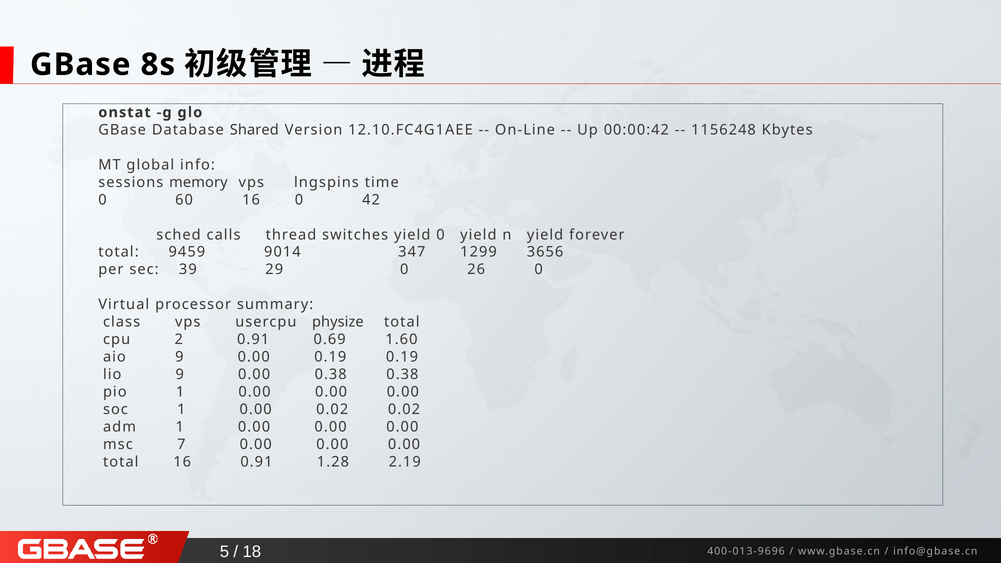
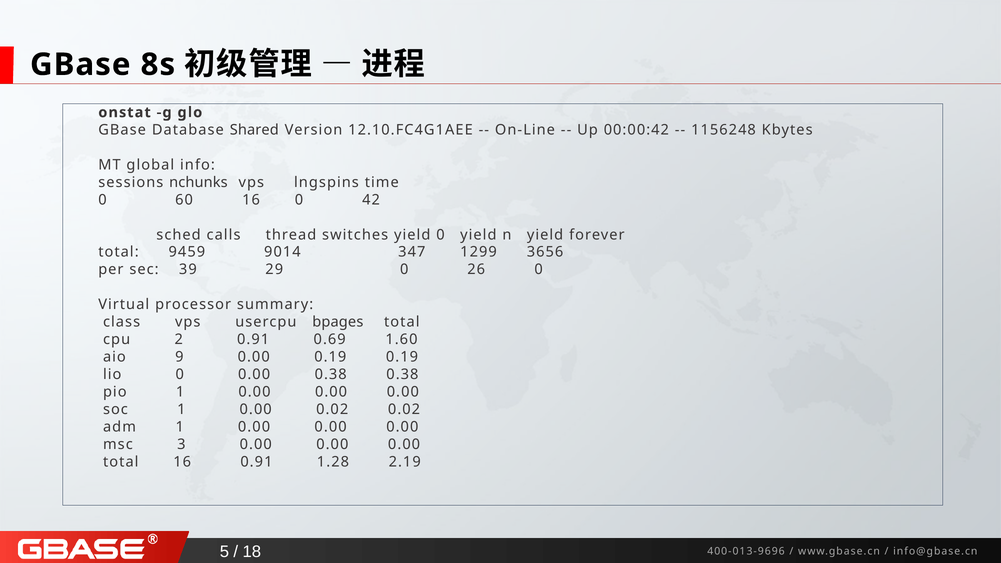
memory: memory -> nchunks
physize: physize -> bpages
lio 9: 9 -> 0
7: 7 -> 3
